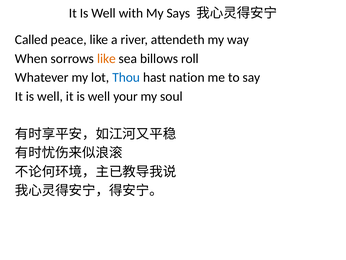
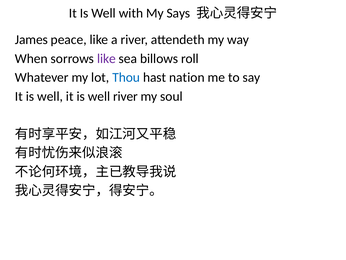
Called: Called -> James
like at (106, 58) colour: orange -> purple
well your: your -> river
